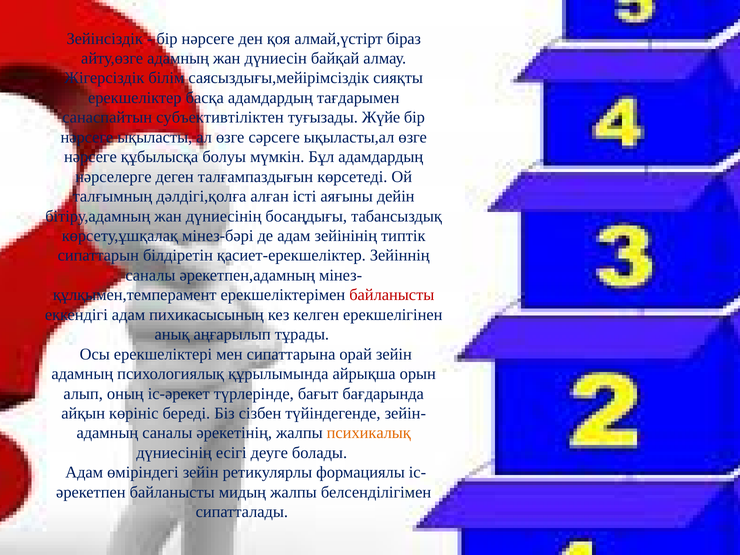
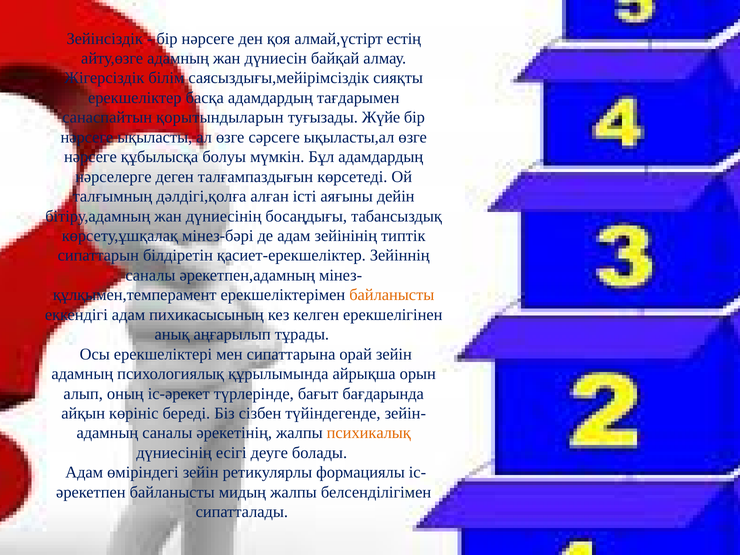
біраз: біраз -> естің
субъективтіліктен: субъективтіліктен -> қорытындыларын
байланысты at (392, 295) colour: red -> orange
